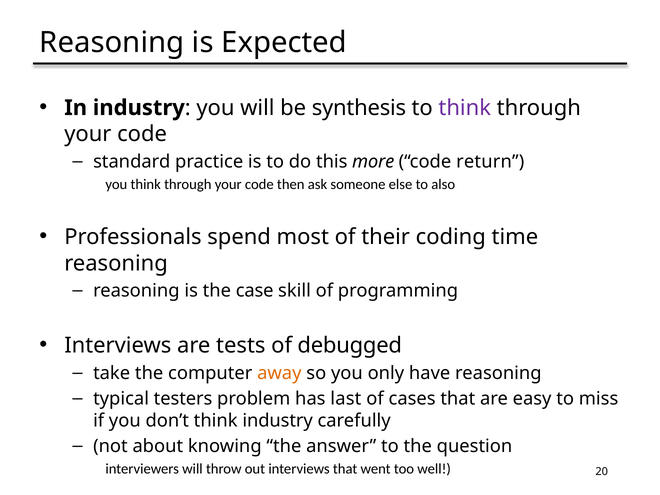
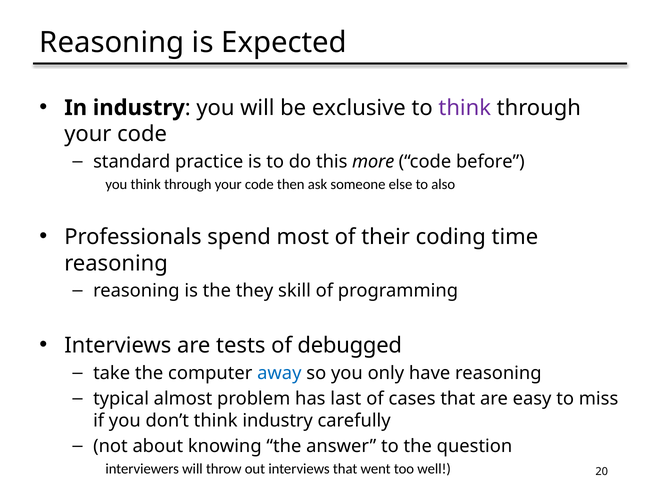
synthesis: synthesis -> exclusive
return: return -> before
case: case -> they
away colour: orange -> blue
testers: testers -> almost
